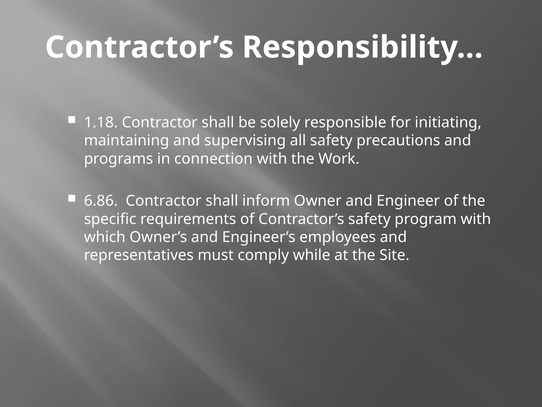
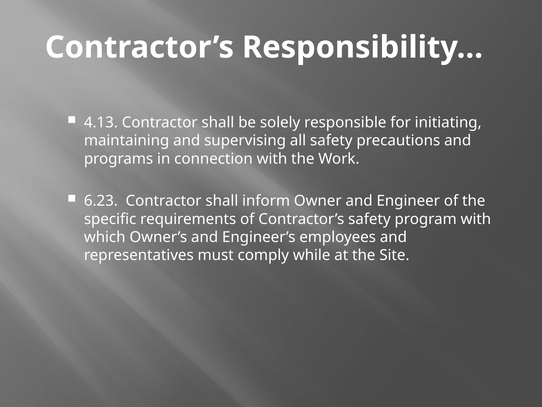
1.18: 1.18 -> 4.13
6.86: 6.86 -> 6.23
